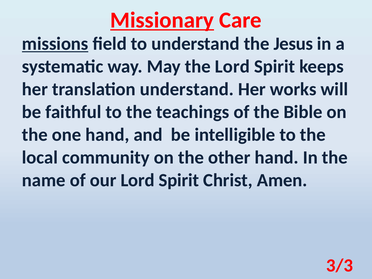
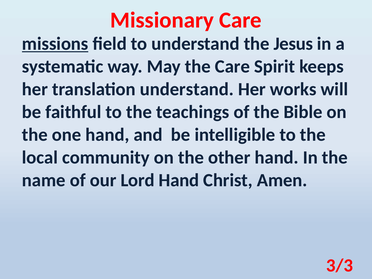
Missionary underline: present -> none
the Lord: Lord -> Care
our Lord Spirit: Spirit -> Hand
